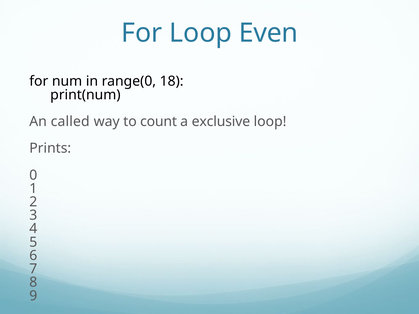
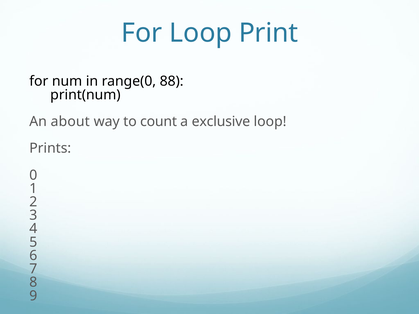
Even: Even -> Print
18: 18 -> 88
called: called -> about
